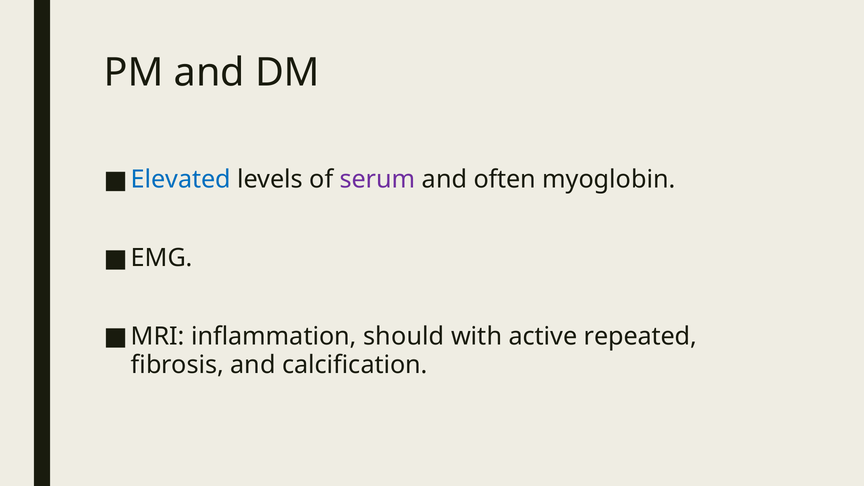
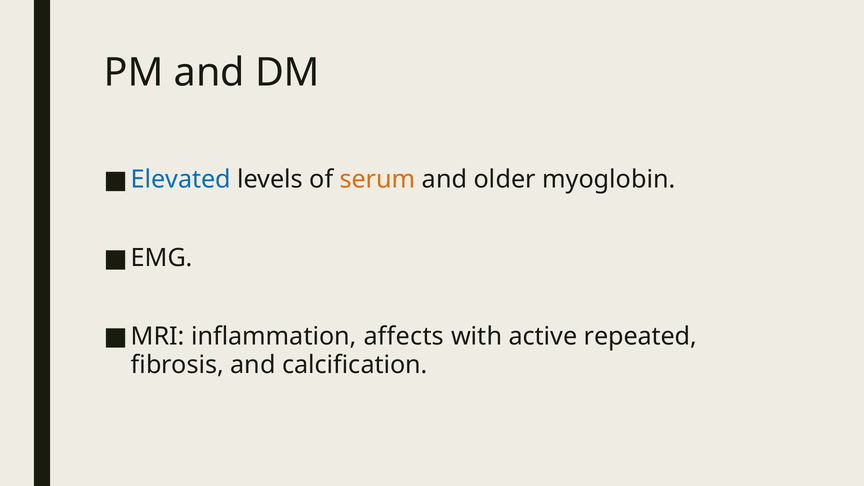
serum colour: purple -> orange
often: often -> older
should: should -> affects
